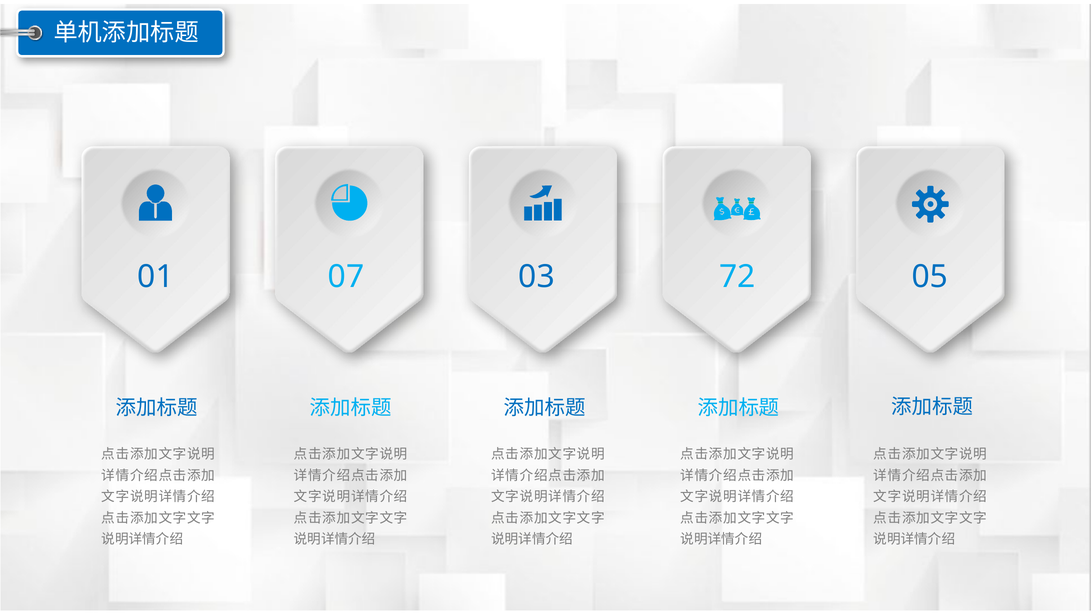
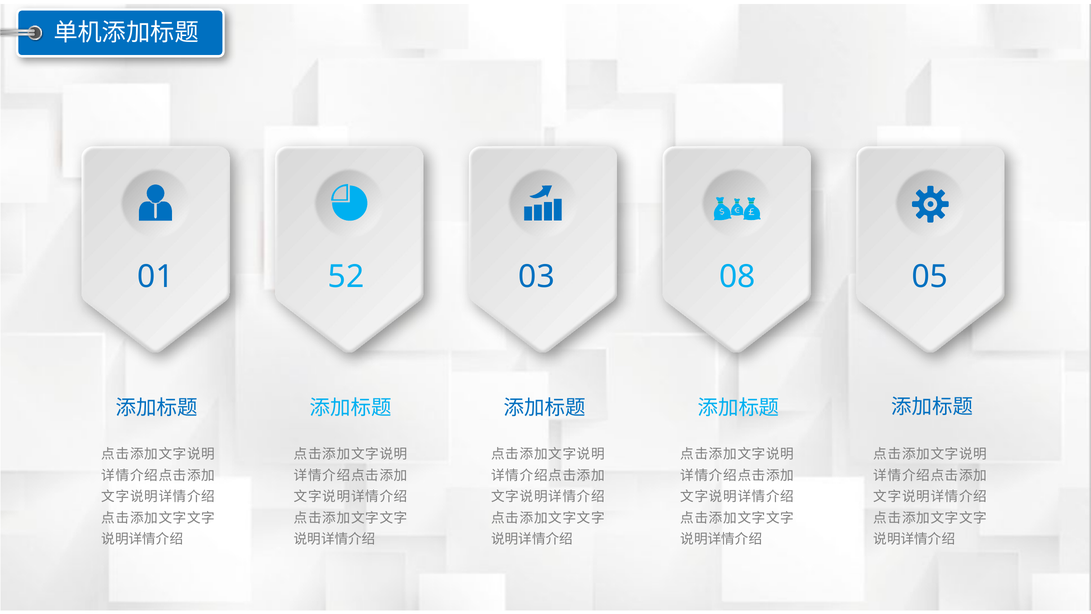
07: 07 -> 52
72: 72 -> 08
